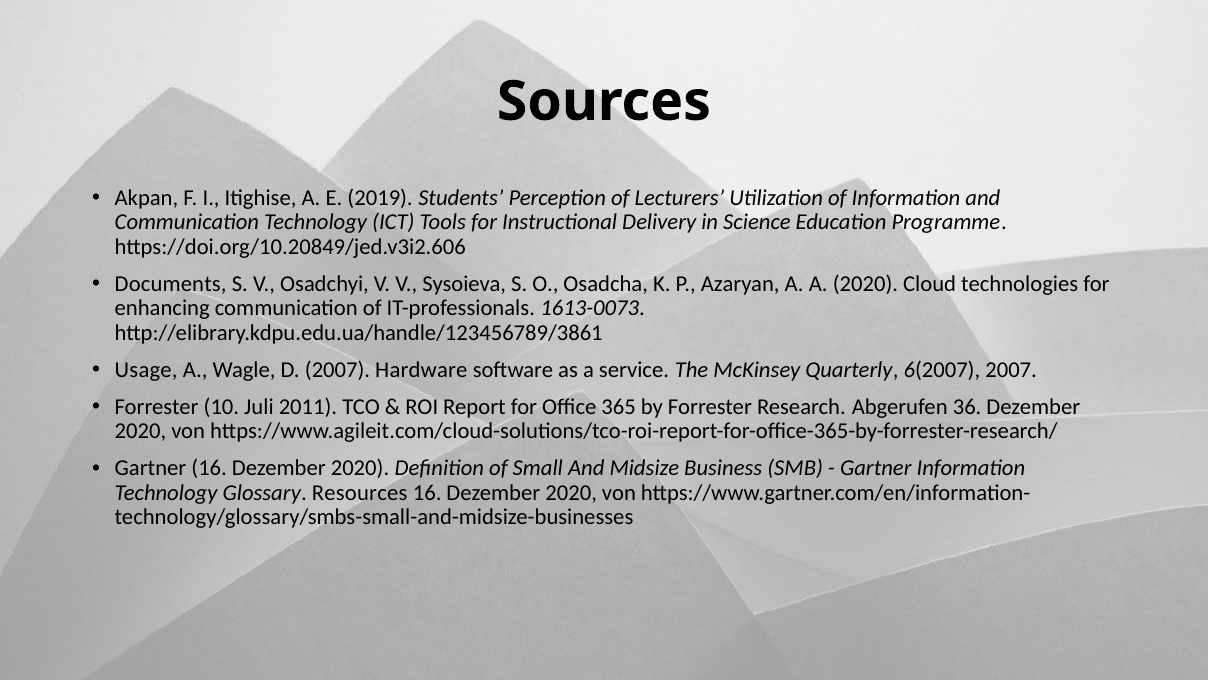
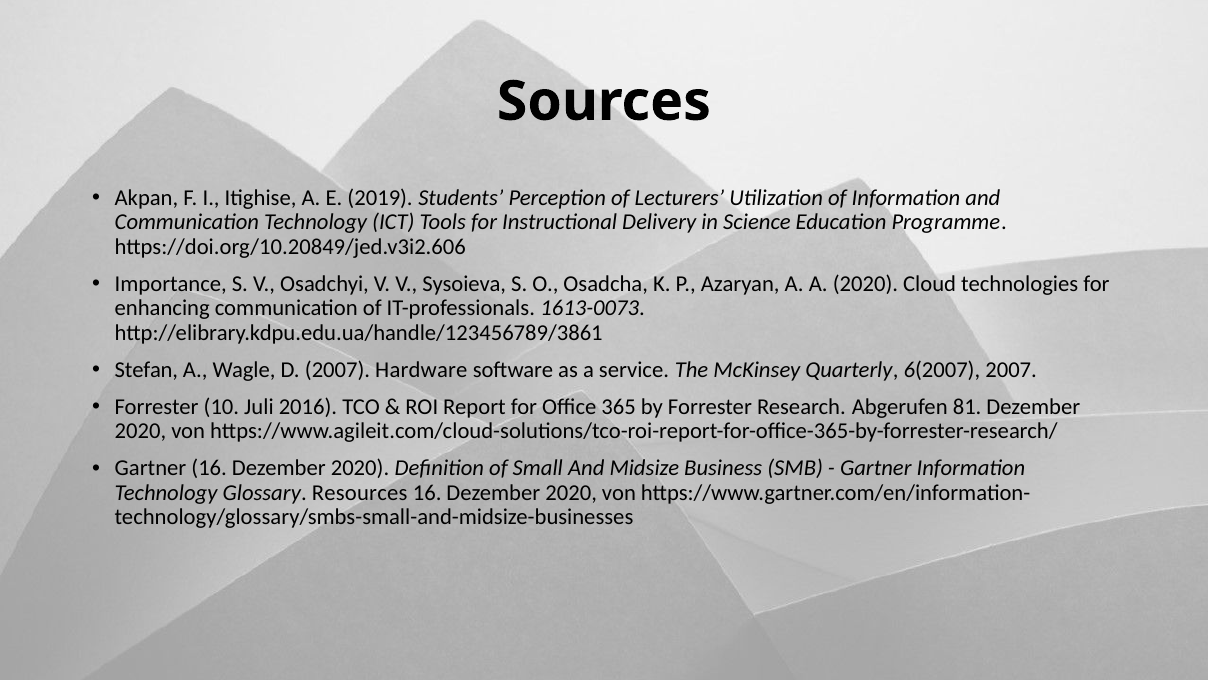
Documents: Documents -> Importance
Usage: Usage -> Stefan
2011: 2011 -> 2016
36: 36 -> 81
